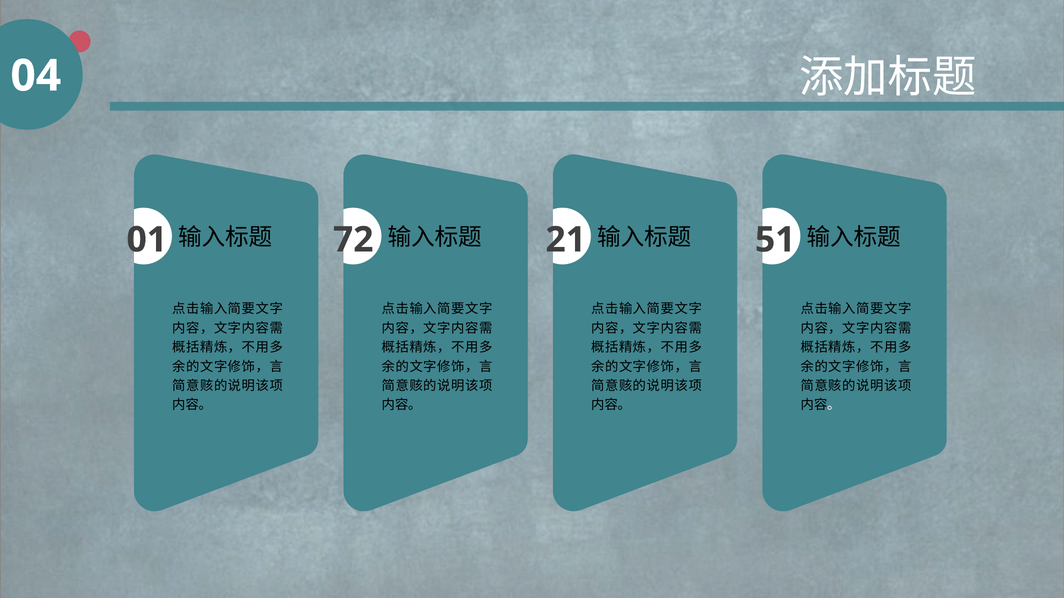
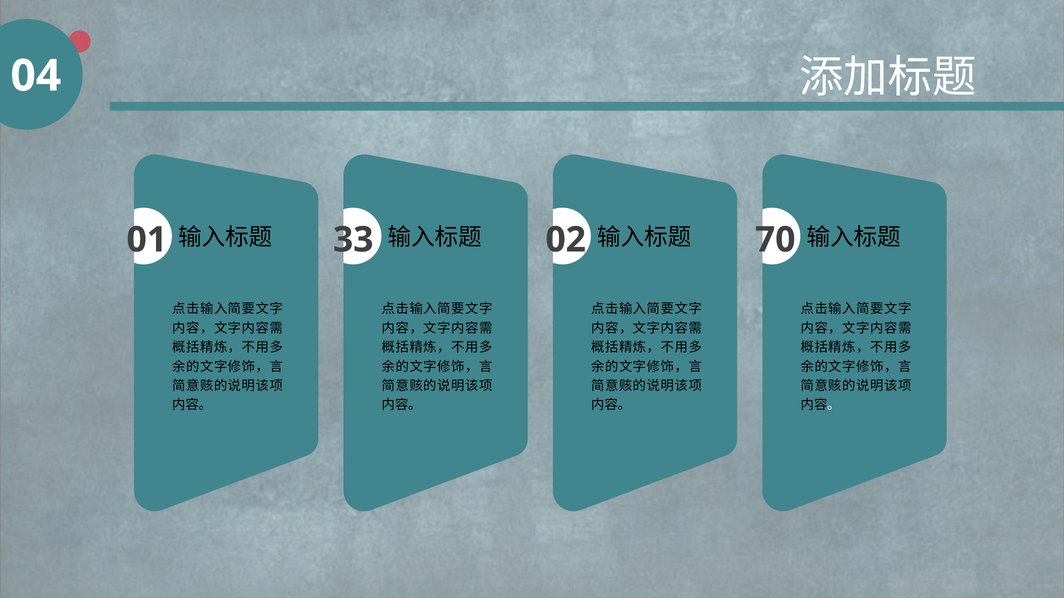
72: 72 -> 33
21: 21 -> 02
51: 51 -> 70
